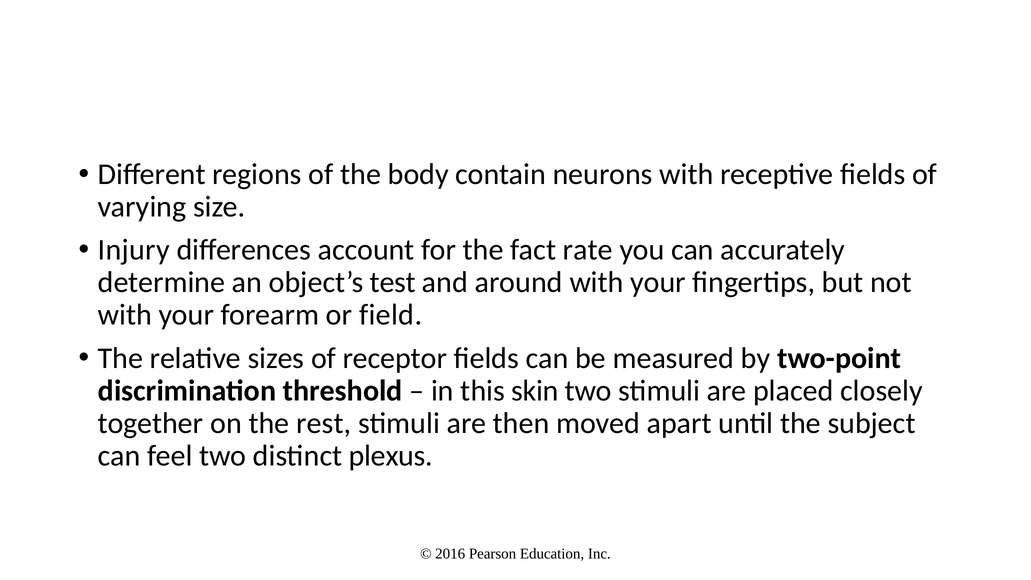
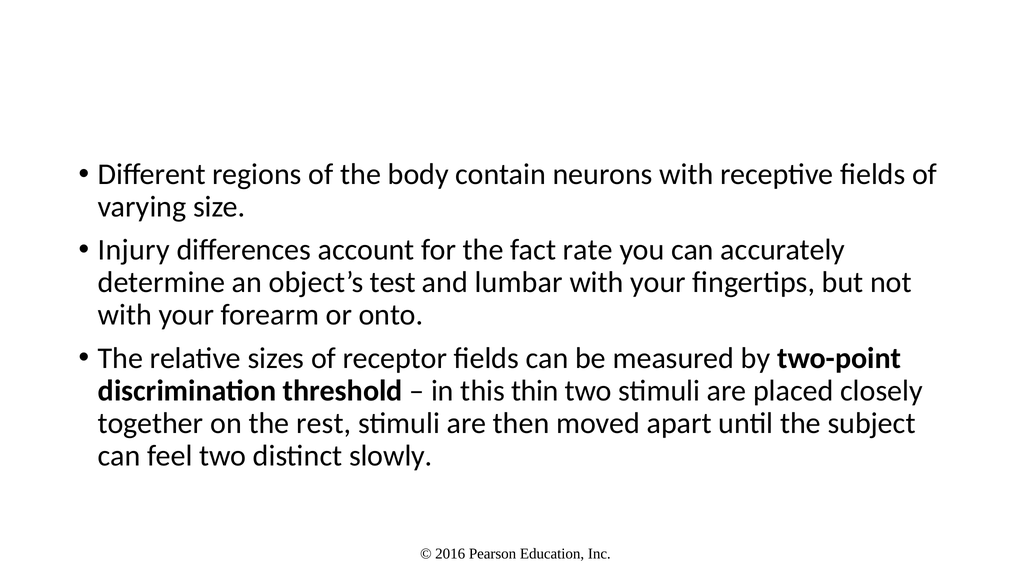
around: around -> lumbar
field: field -> onto
skin: skin -> thin
plexus: plexus -> slowly
